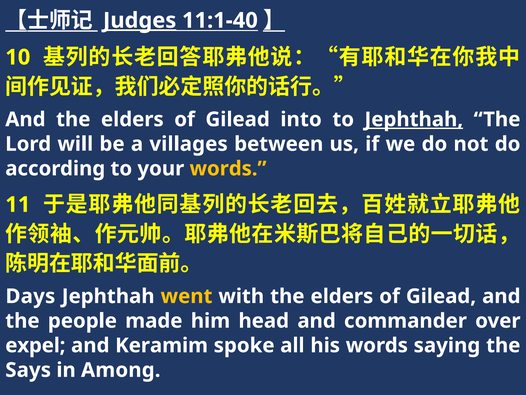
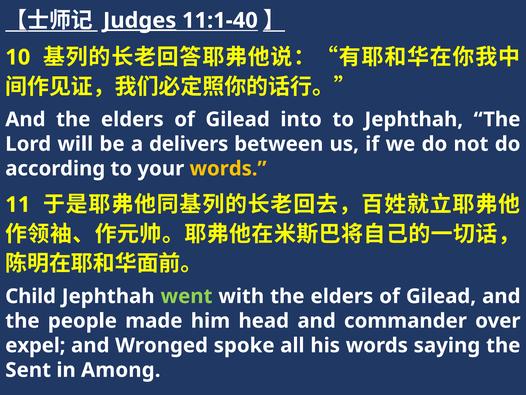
Jephthah at (414, 119) underline: present -> none
villages: villages -> delivers
Days: Days -> Child
went colour: yellow -> light green
Keramim: Keramim -> Wronged
Says: Says -> Sent
